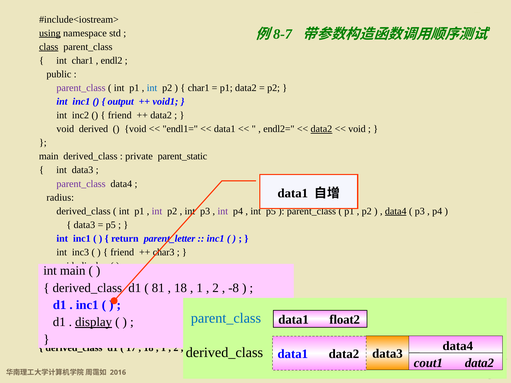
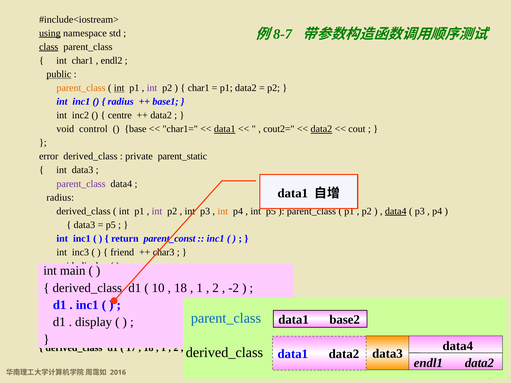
public underline: none -> present
parent_class at (81, 88) colour: purple -> orange
int at (119, 88) underline: none -> present
int at (152, 88) colour: blue -> purple
output at (121, 102): output -> radius
void1: void1 -> base1
friend at (120, 115): friend -> centre
derived: derived -> control
void at (135, 129): void -> base
endl1=: endl1= -> char1=
data1 at (225, 129) underline: none -> present
endl2=: endl2= -> cout2=
void at (357, 129): void -> cout
main at (49, 156): main -> error
int at (223, 211) colour: purple -> orange
parent_letter: parent_letter -> parent_const
81: 81 -> 10
-8: -8 -> -2
float2: float2 -> base2
display at (94, 322) underline: present -> none
cout1: cout1 -> endl1
